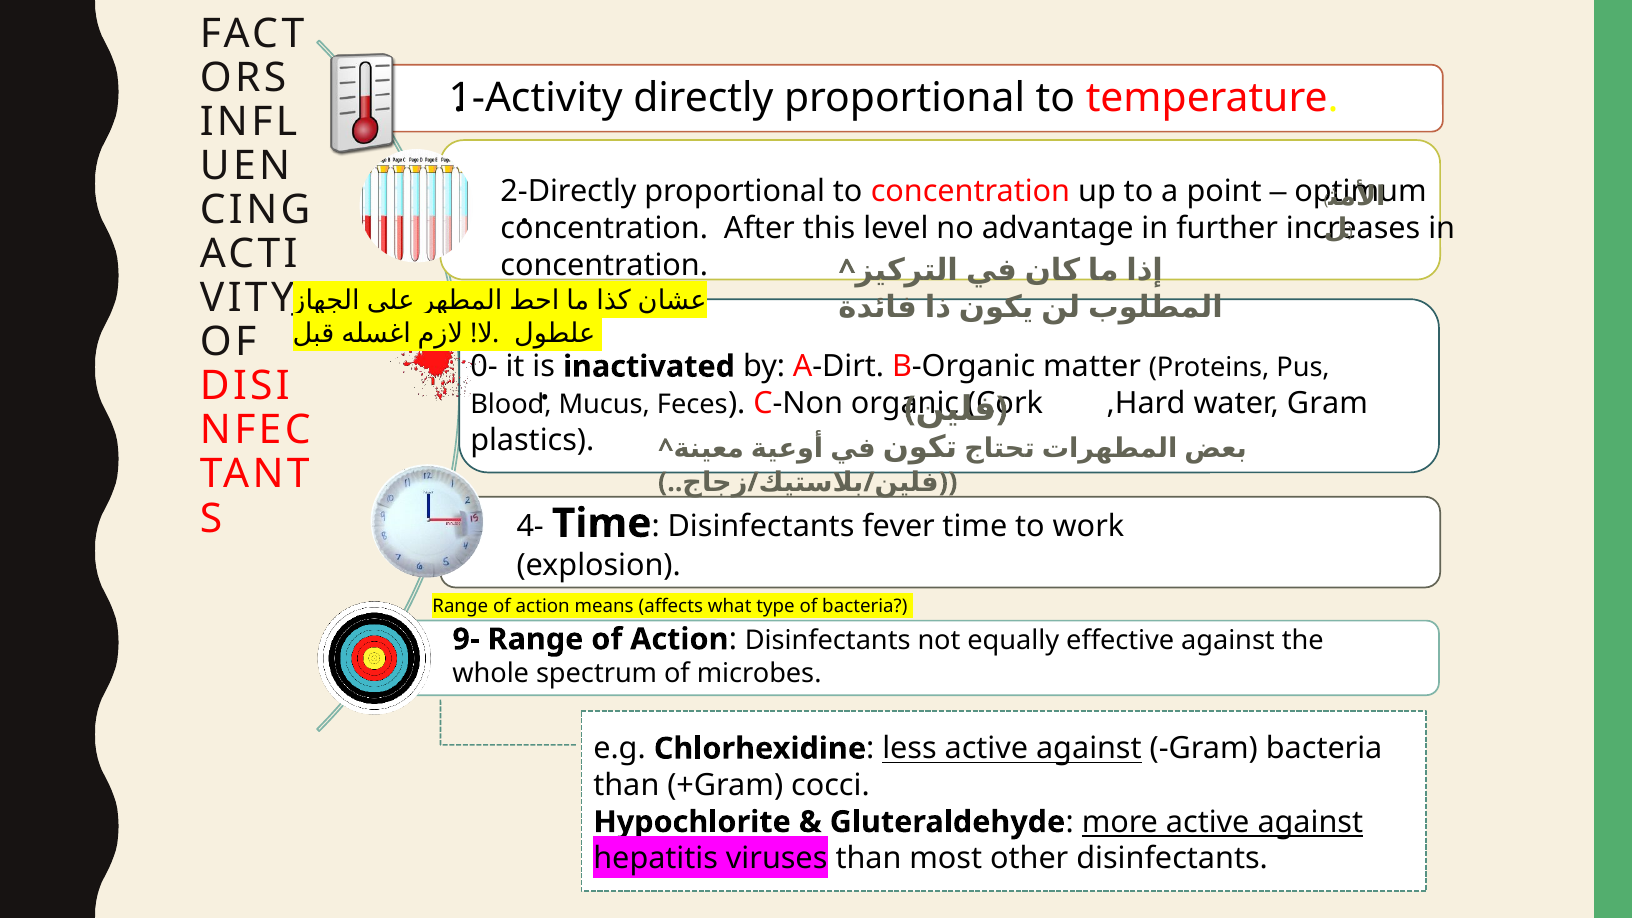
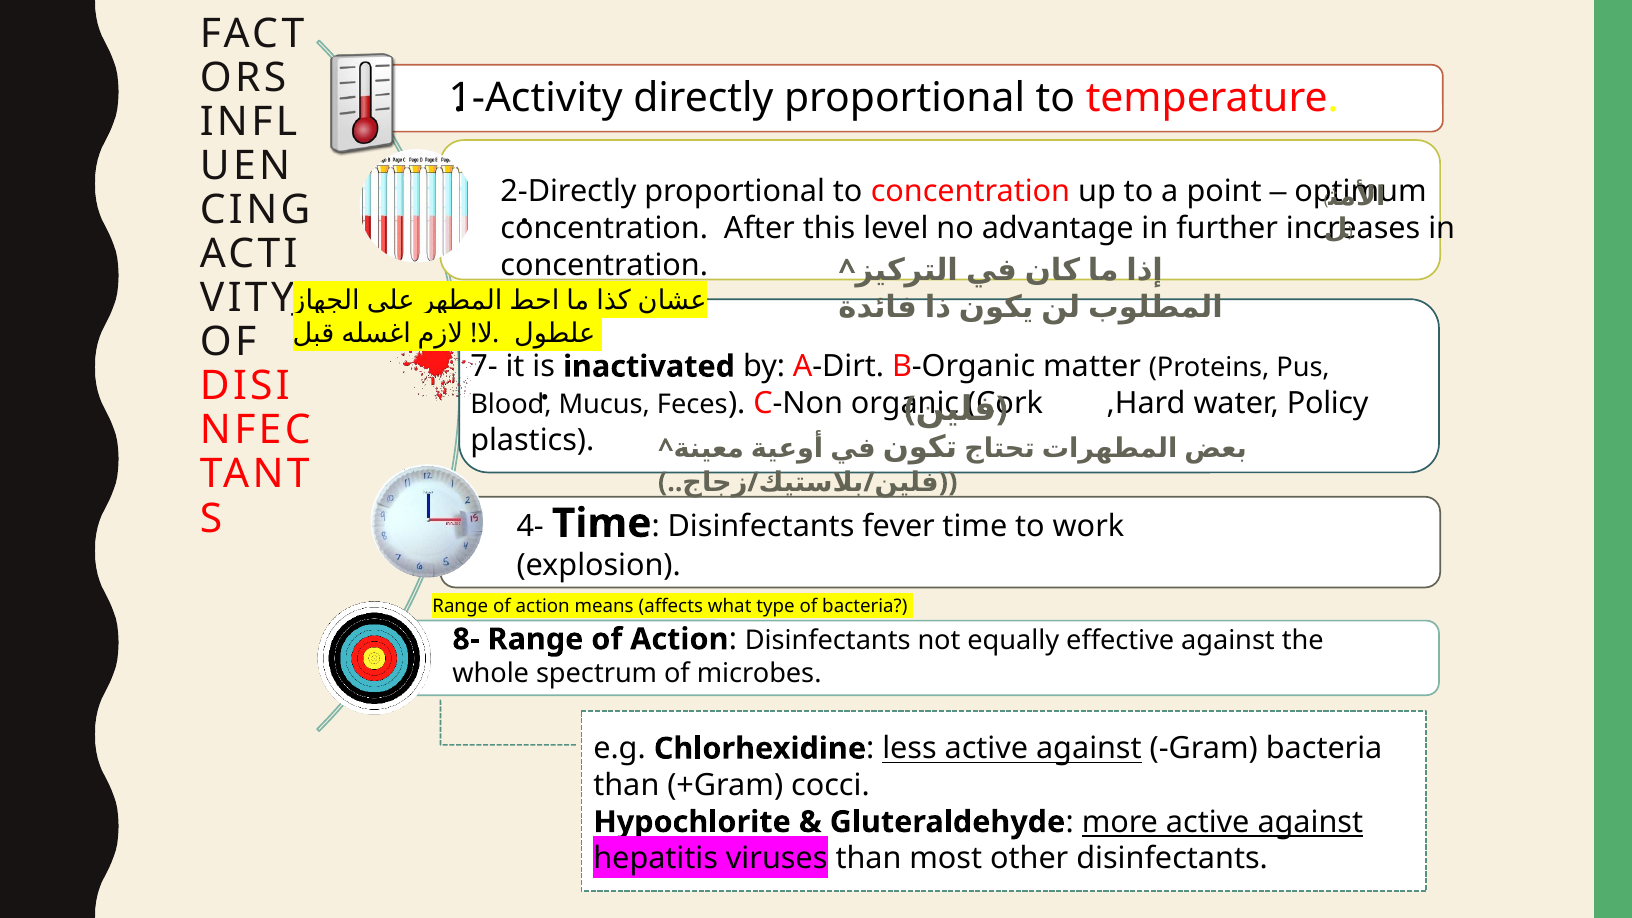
0-: 0- -> 7-
water Gram: Gram -> Policy
9-: 9- -> 8-
